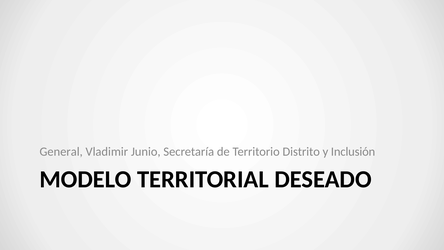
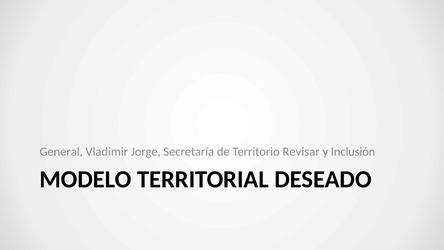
Junio: Junio -> Jorge
Distrito: Distrito -> Revisar
